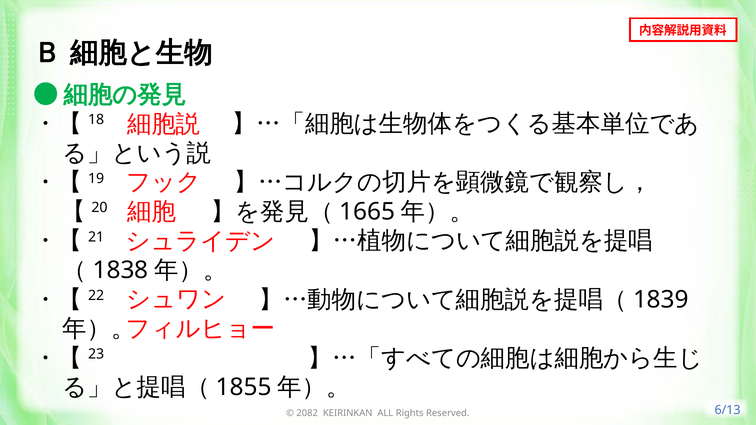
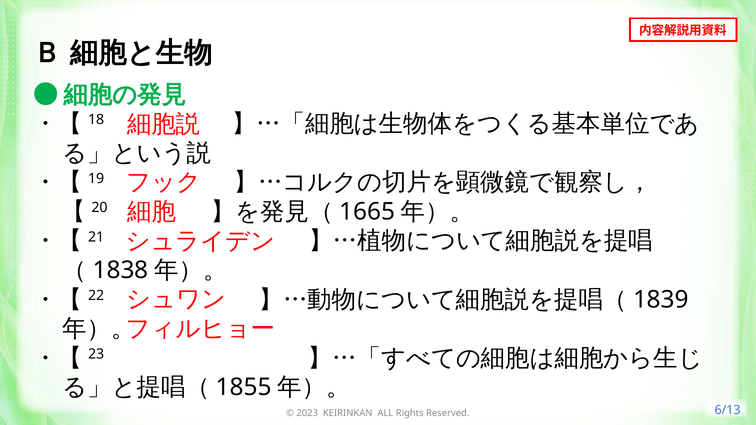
2082: 2082 -> 2023
